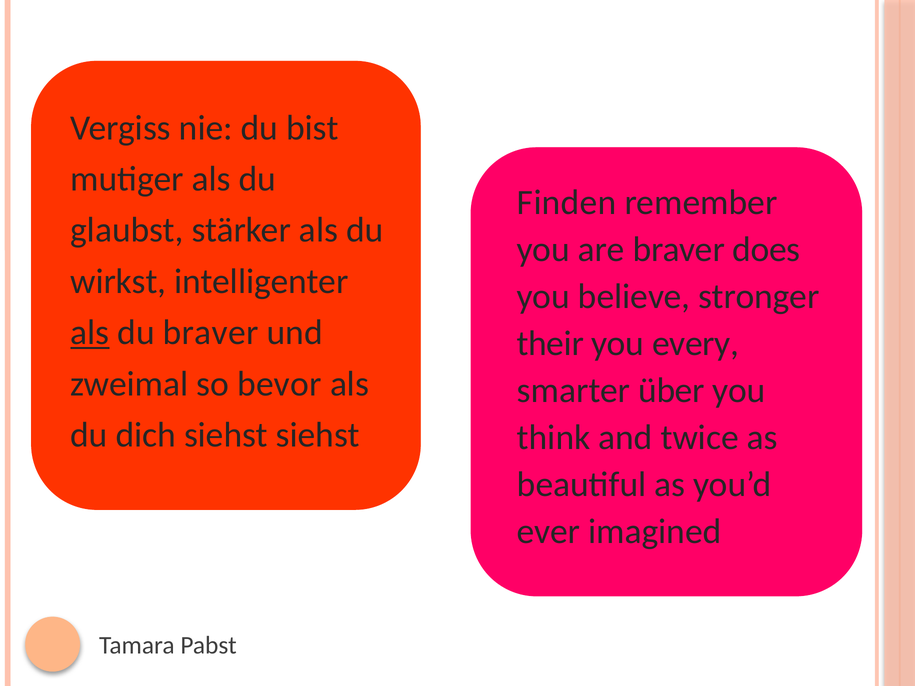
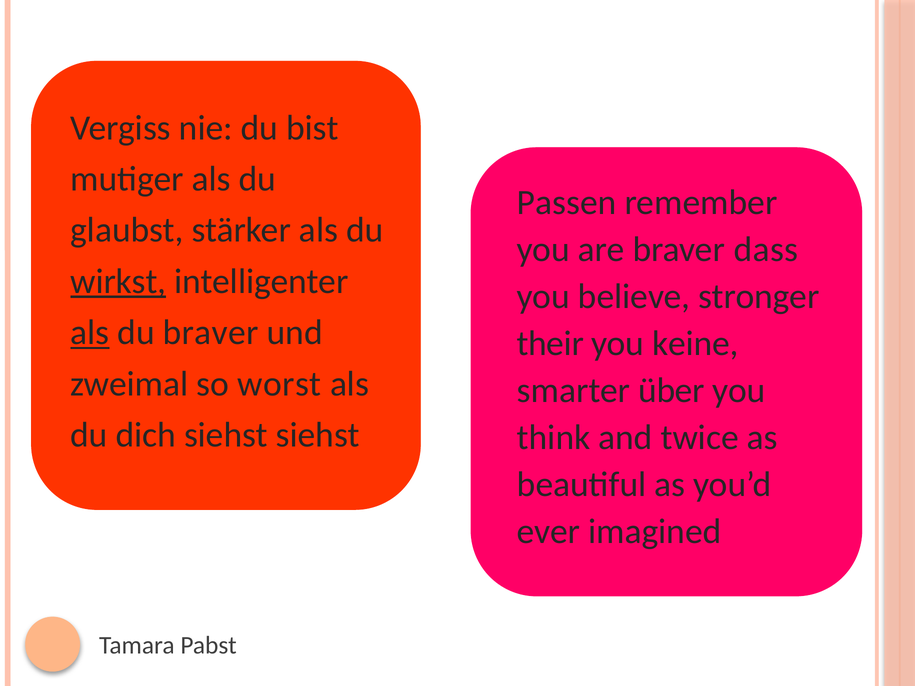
Finden: Finden -> Passen
does: does -> dass
wirkst underline: none -> present
every: every -> keine
bevor: bevor -> worst
